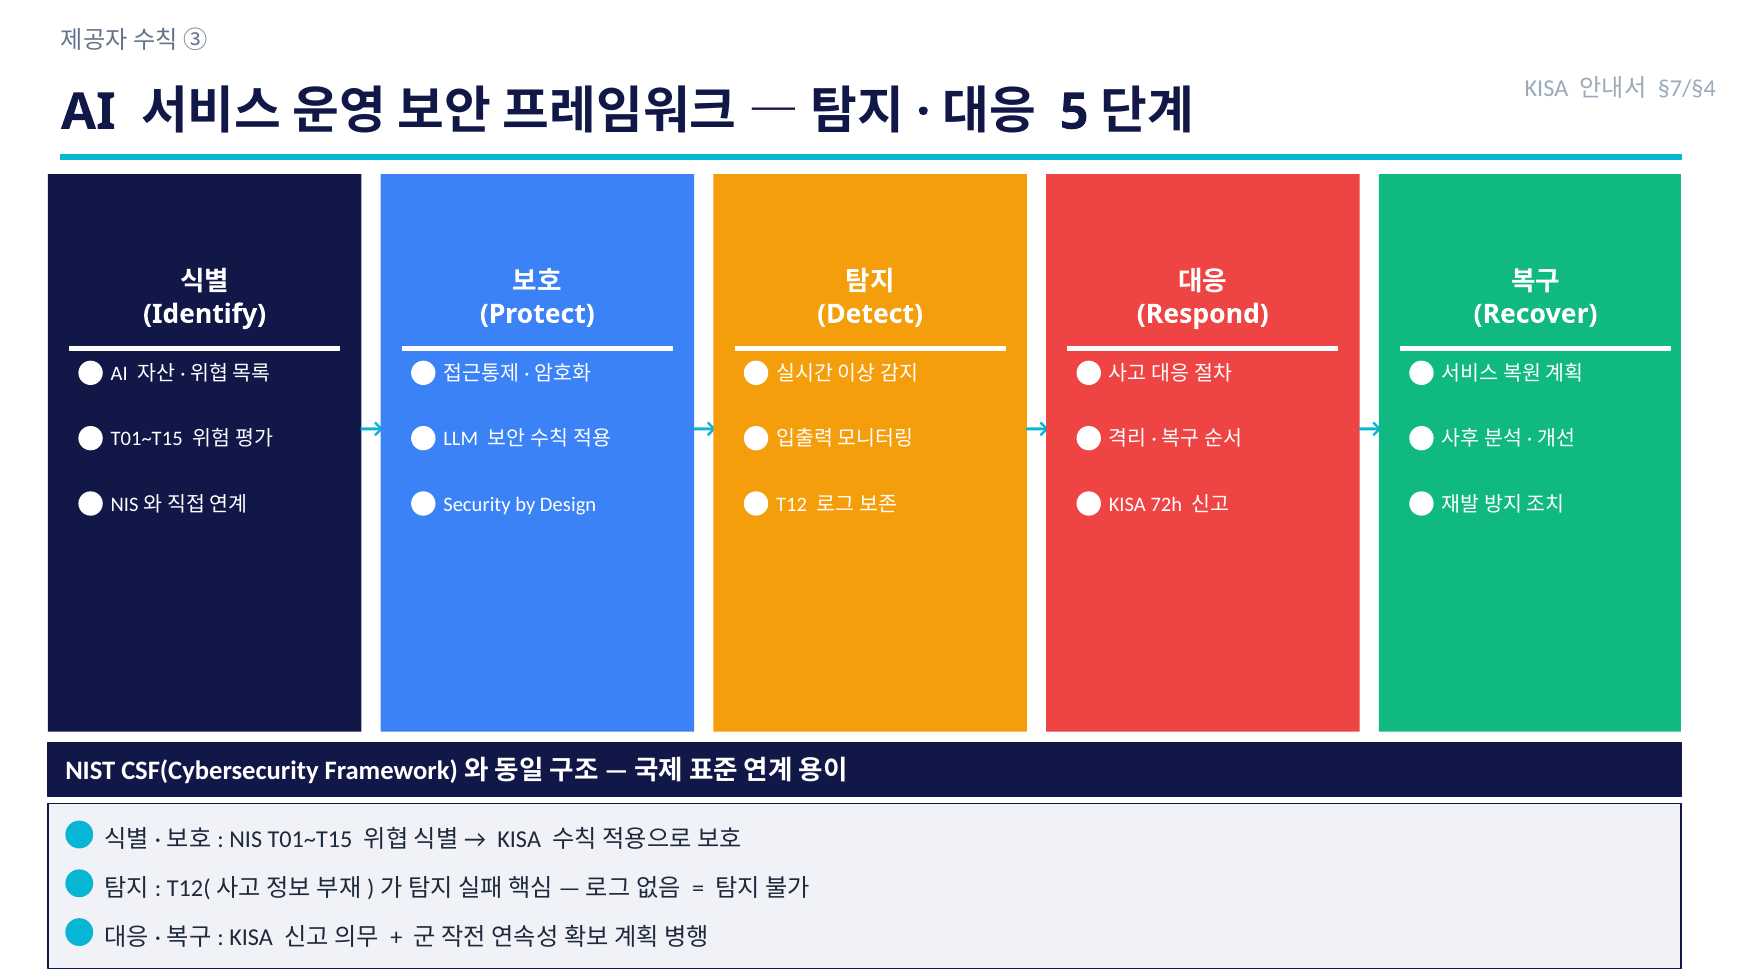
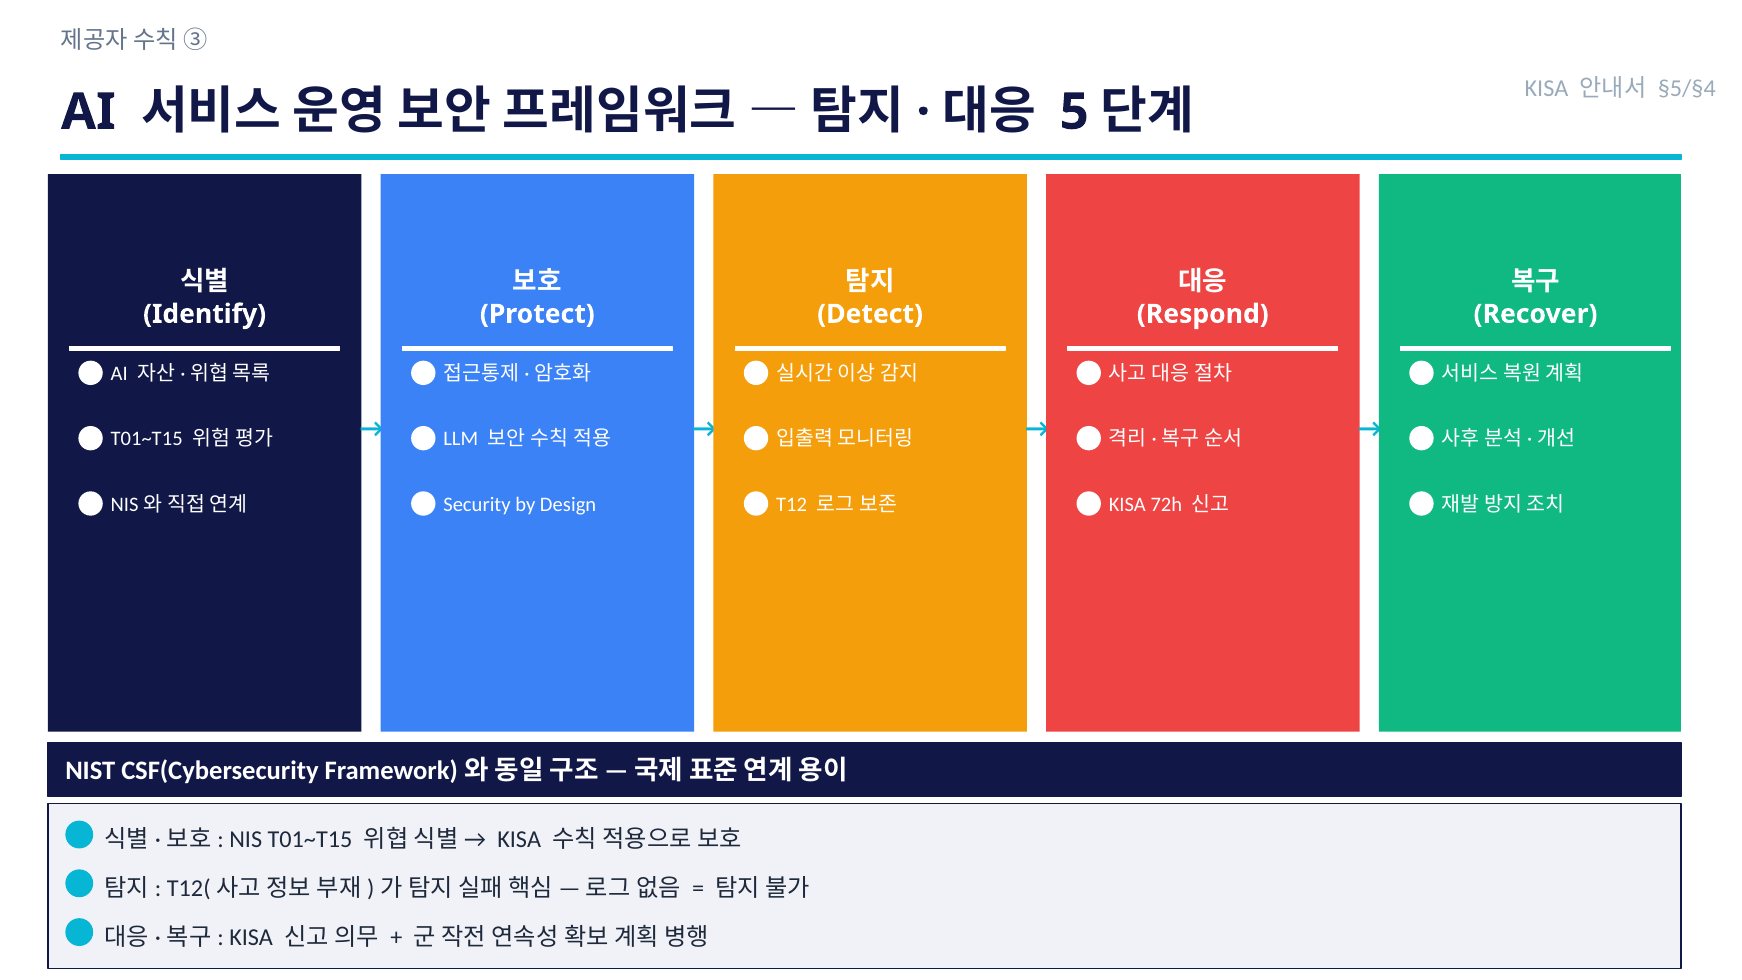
§7/§4: §7/§4 -> §5/§4
